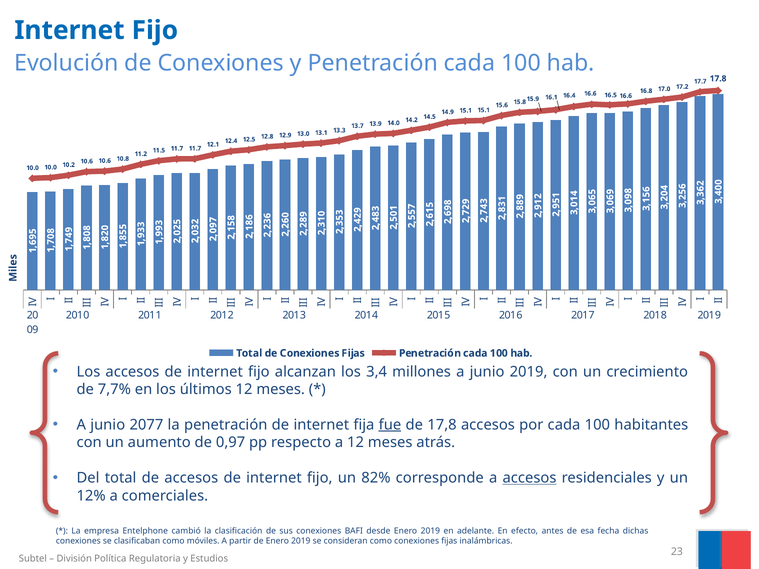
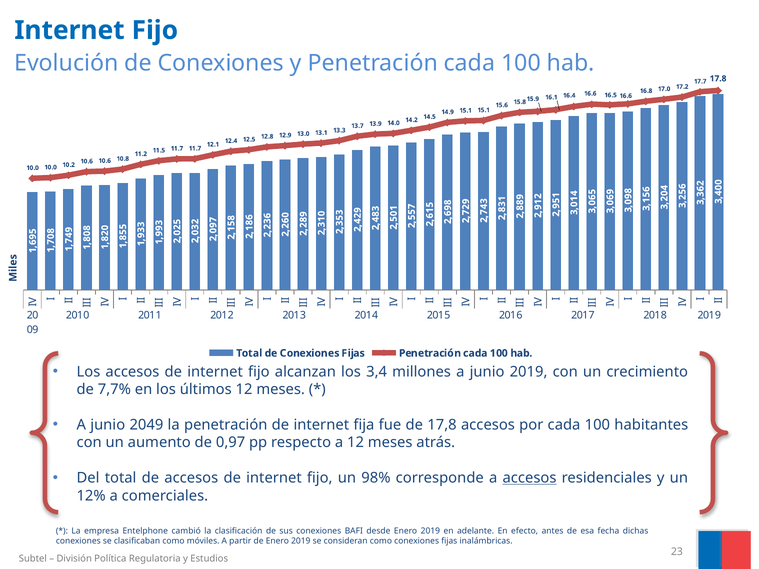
2077: 2077 -> 2049
fue underline: present -> none
82%: 82% -> 98%
